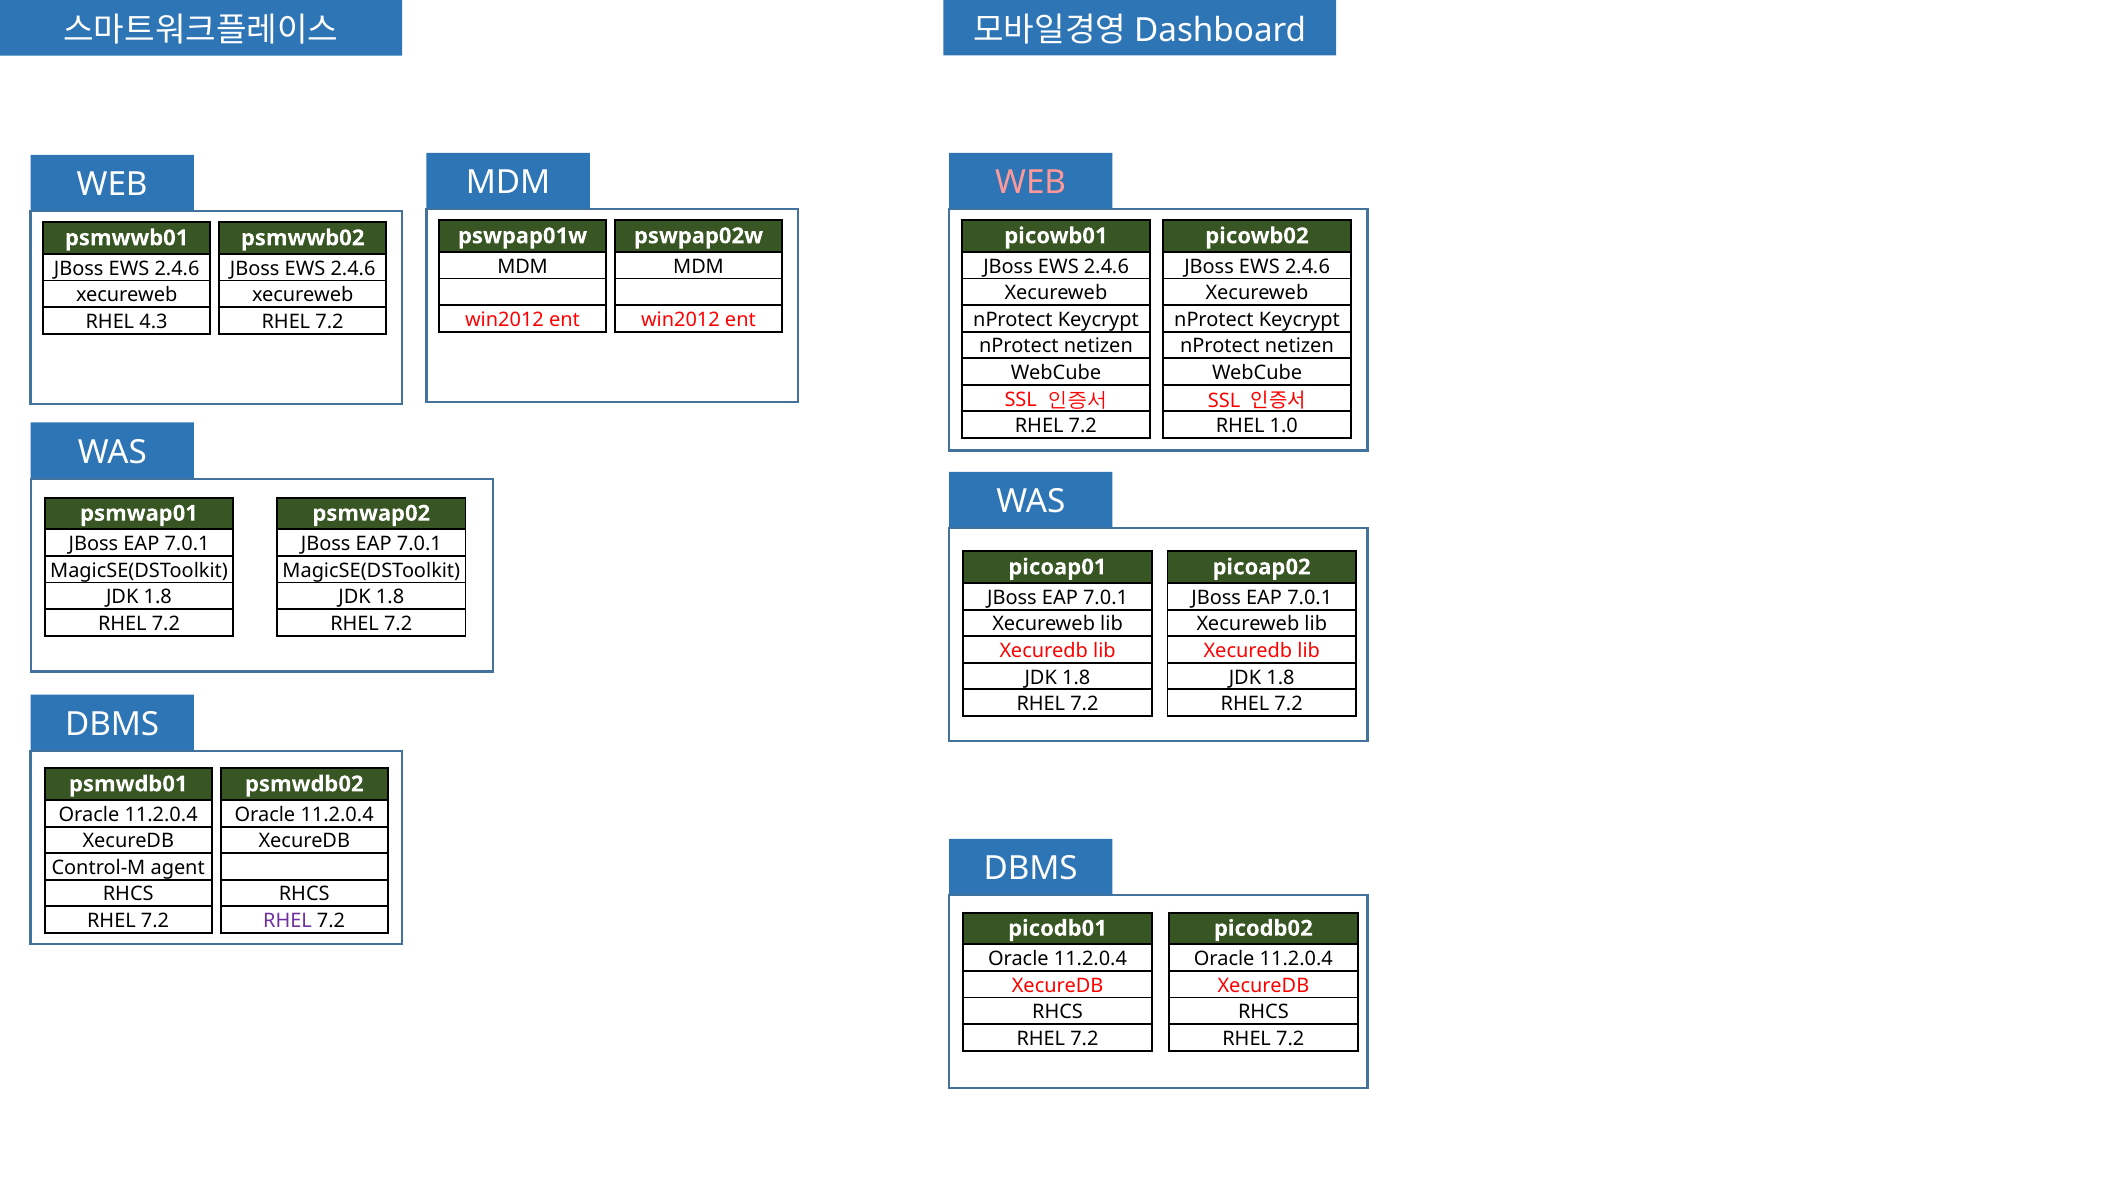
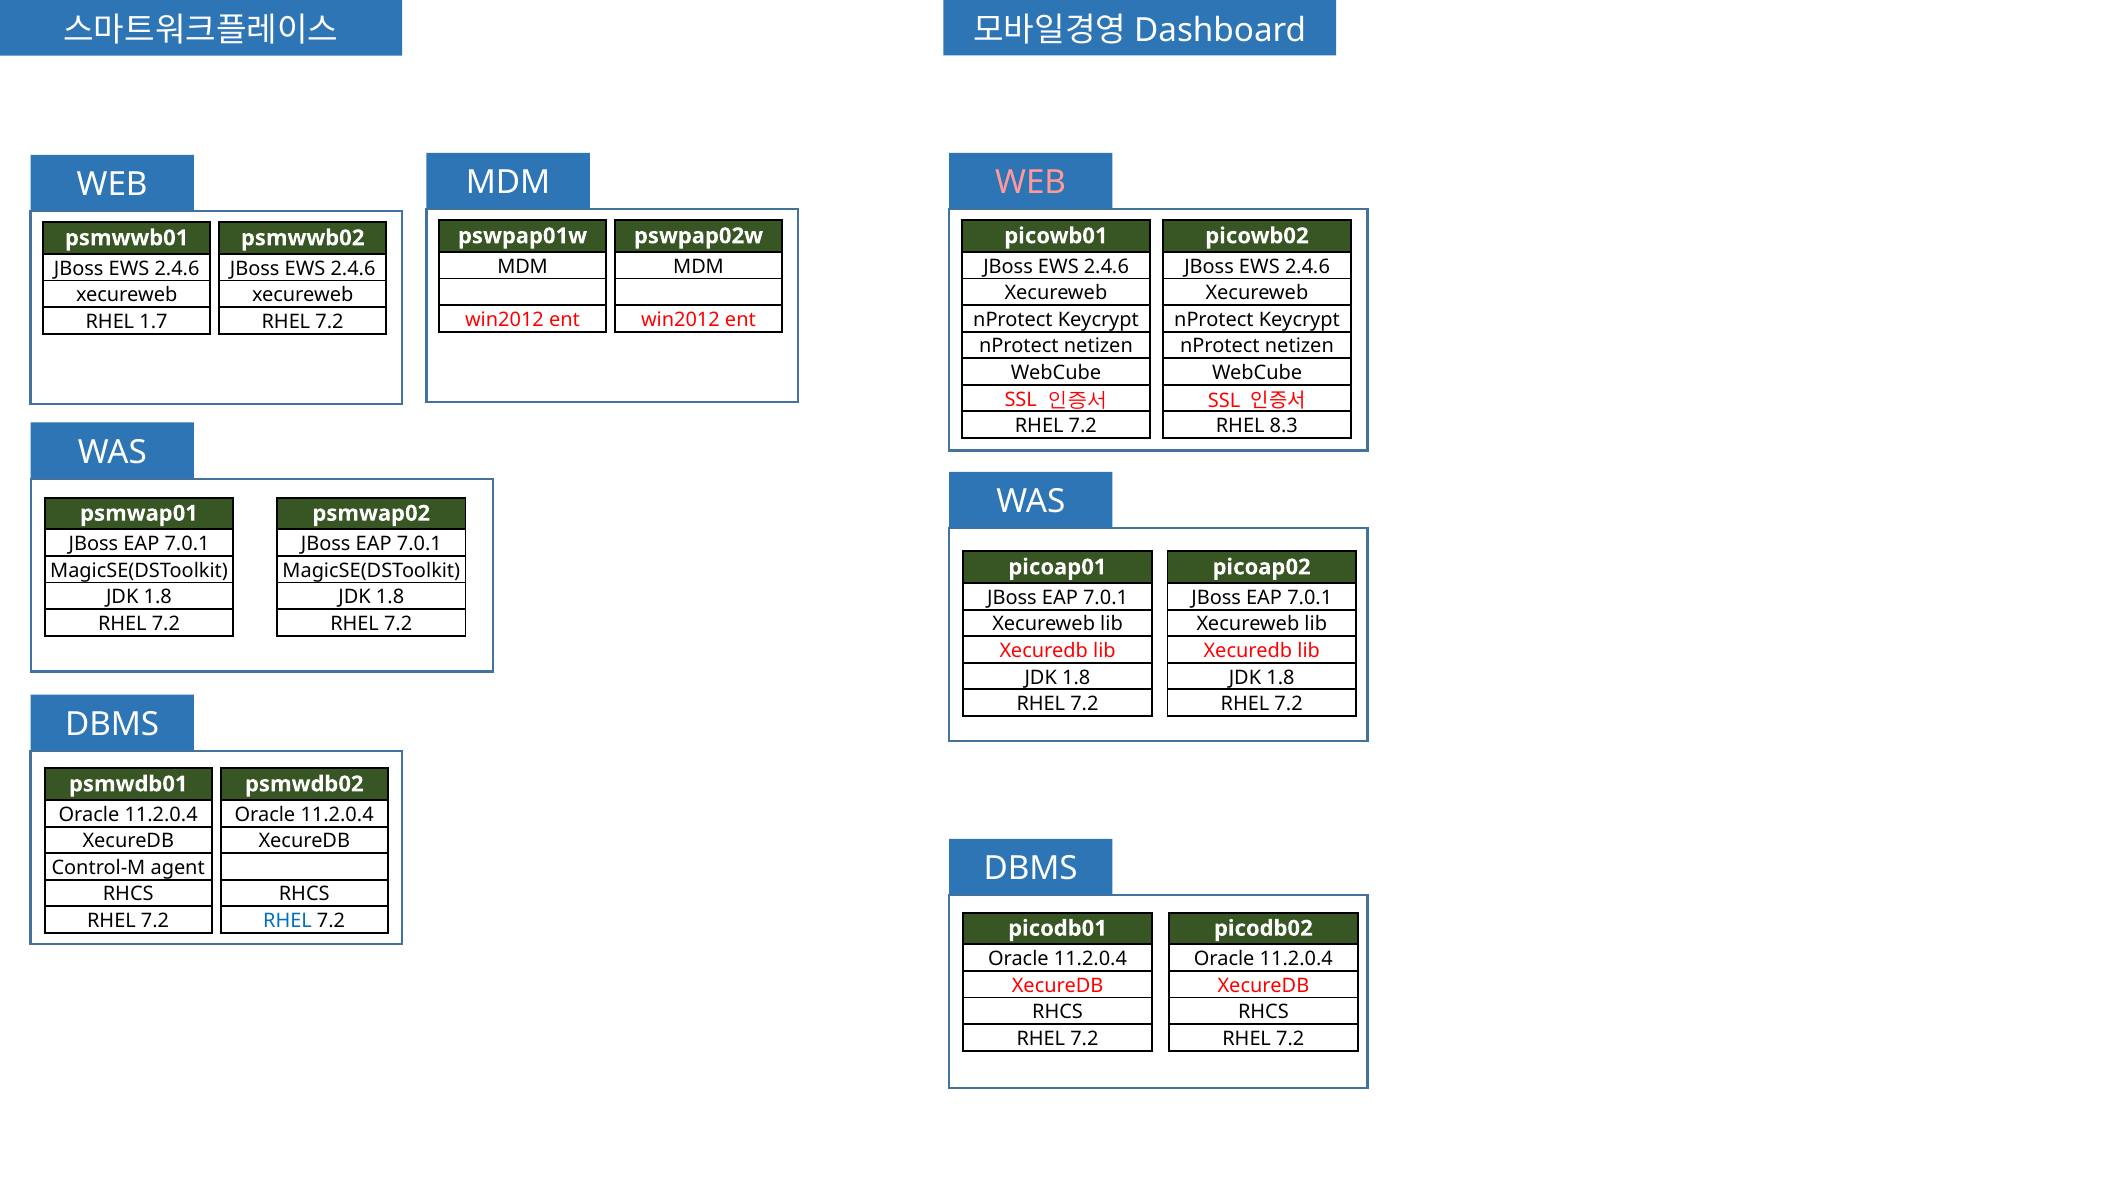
4.3: 4.3 -> 1.7
1.0: 1.0 -> 8.3
RHEL at (288, 921) colour: purple -> blue
